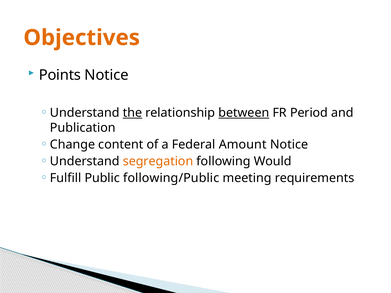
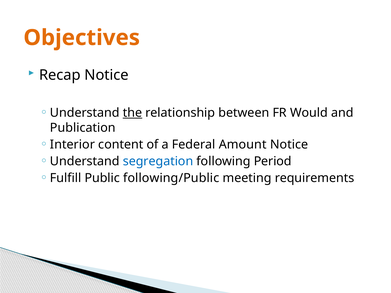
Points: Points -> Recap
between underline: present -> none
Period: Period -> Would
Change: Change -> Interior
segregation colour: orange -> blue
Would: Would -> Period
